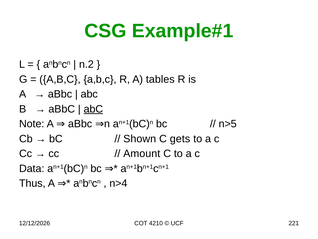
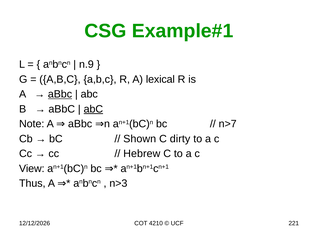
n.2: n.2 -> n.9
tables: tables -> lexical
aBbc at (60, 94) underline: none -> present
n>5: n>5 -> n>7
gets: gets -> dirty
Amount: Amount -> Hebrew
Data: Data -> View
n>4: n>4 -> n>3
